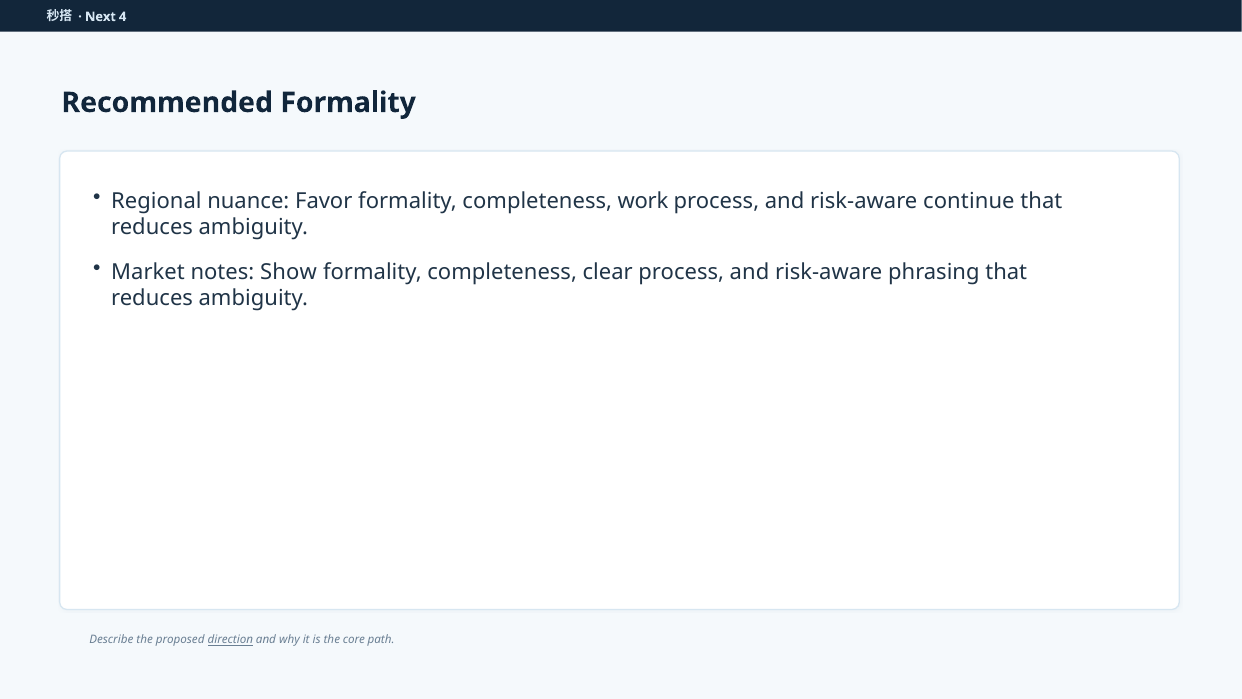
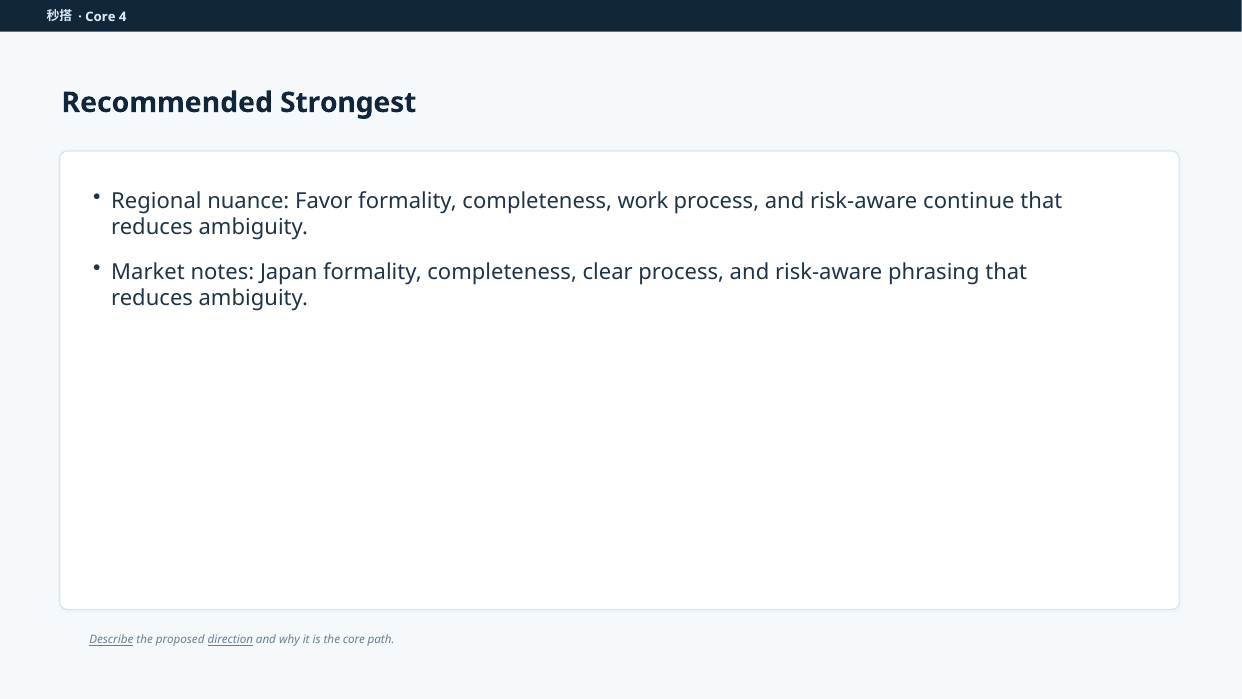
Next at (100, 17): Next -> Core
Recommended Formality: Formality -> Strongest
Show: Show -> Japan
Describe underline: none -> present
